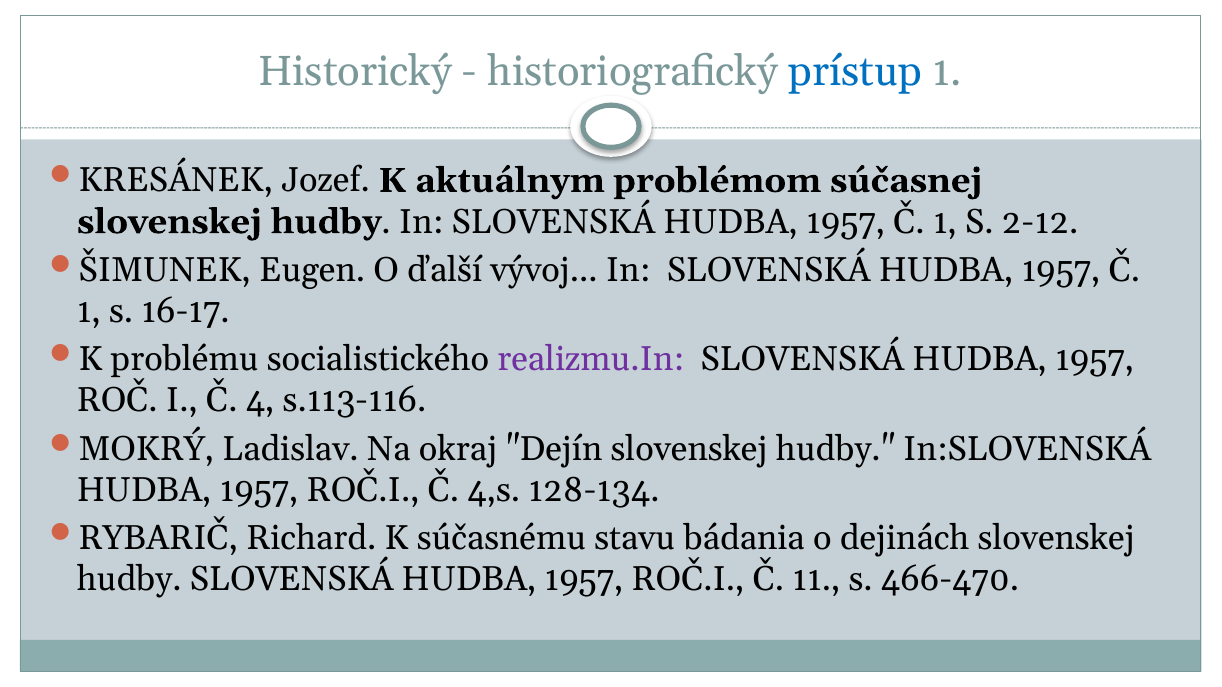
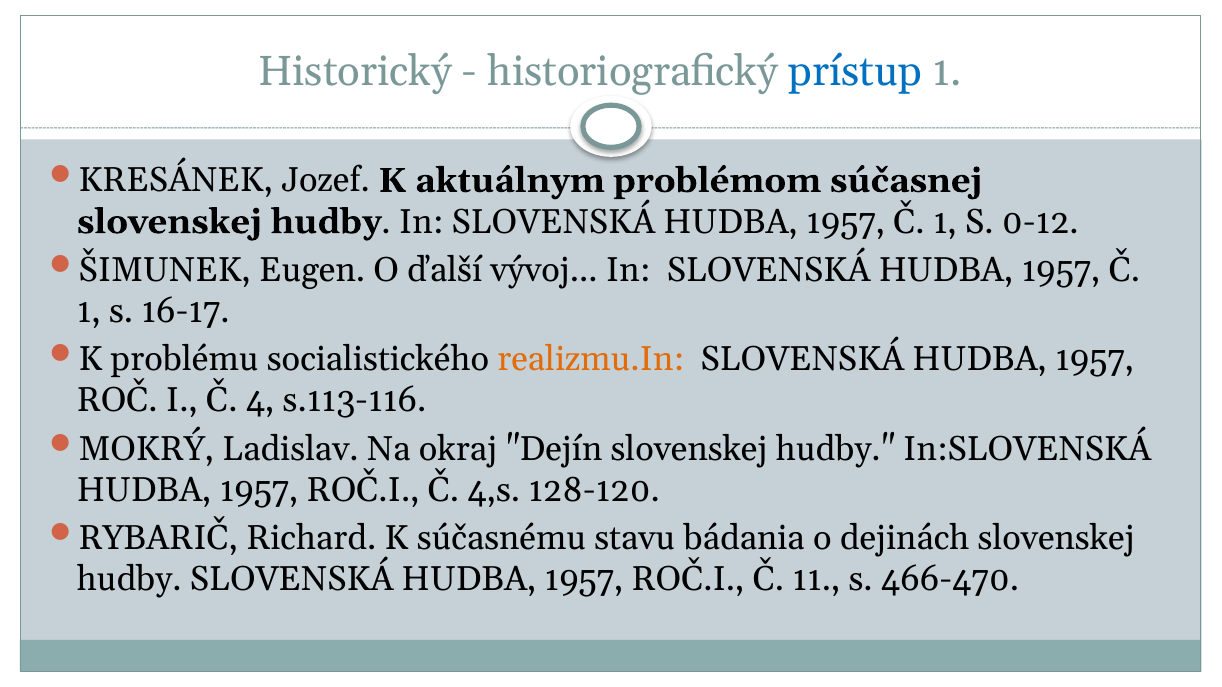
2-12: 2-12 -> 0-12
realizmu.In colour: purple -> orange
128-134: 128-134 -> 128-120
